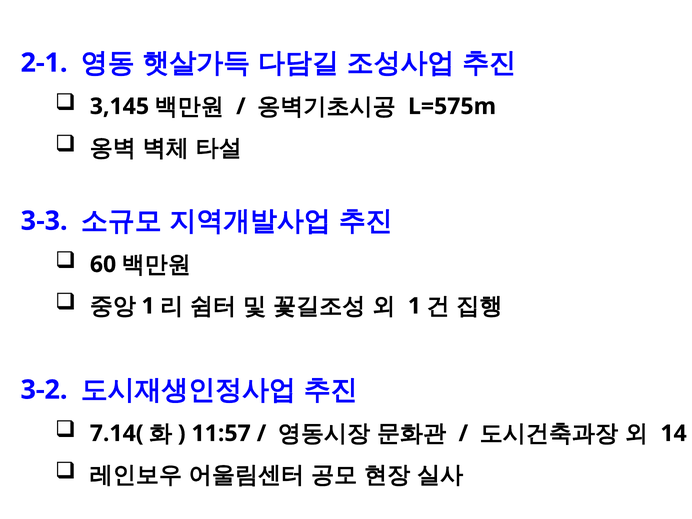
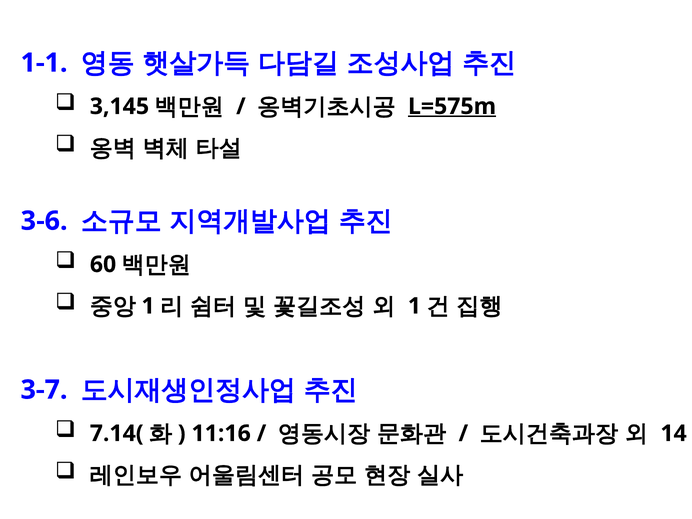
2-1: 2-1 -> 1-1
L=575m underline: none -> present
3-3: 3-3 -> 3-6
3-2: 3-2 -> 3-7
11:57: 11:57 -> 11:16
